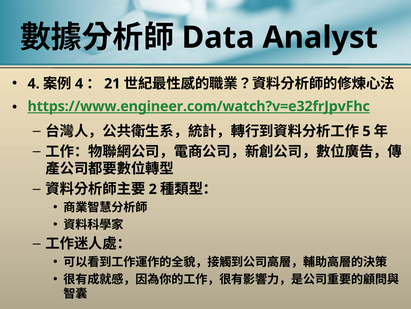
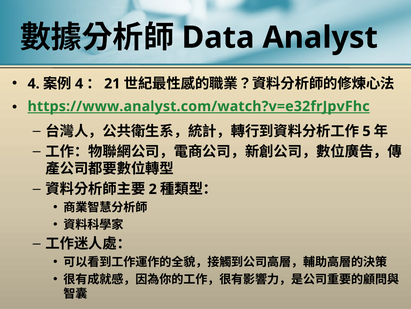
https://www.engineer.com/watch?v=e32frJpvFhc: https://www.engineer.com/watch?v=e32frJpvFhc -> https://www.analyst.com/watch?v=e32frJpvFhc
